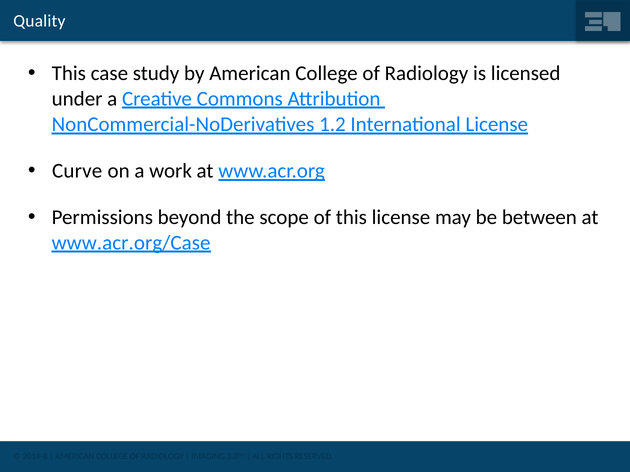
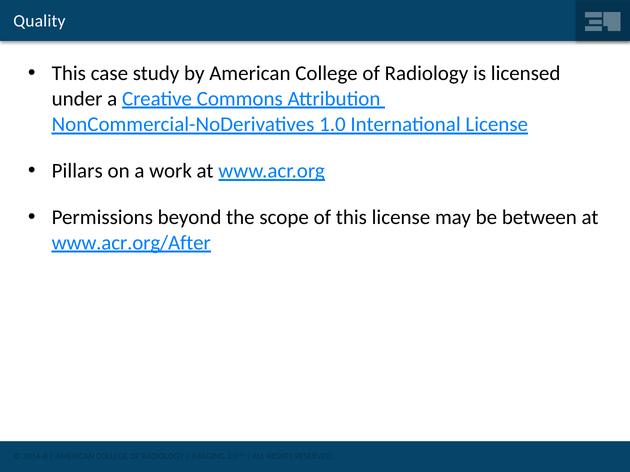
1.2: 1.2 -> 1.0
Curve: Curve -> Pillars
www.acr.org/Case: www.acr.org/Case -> www.acr.org/After
